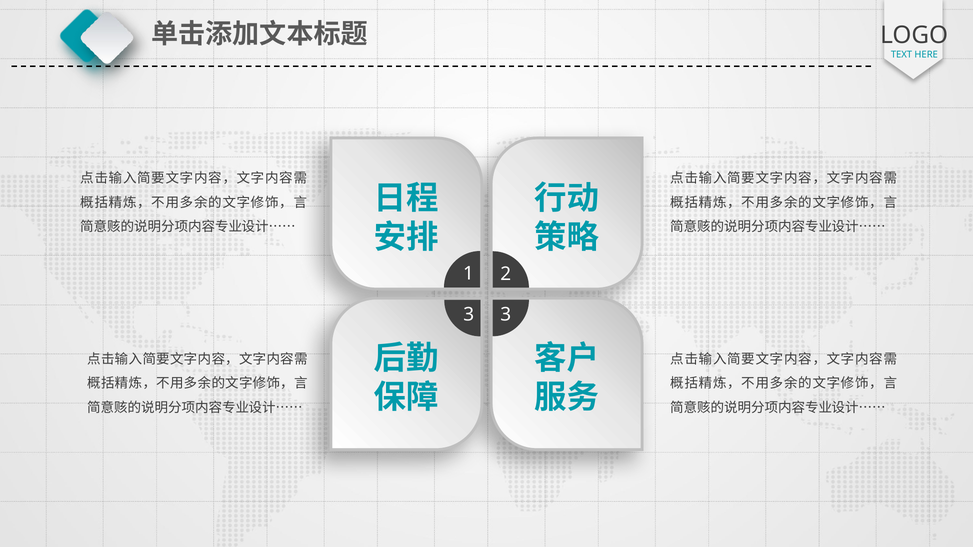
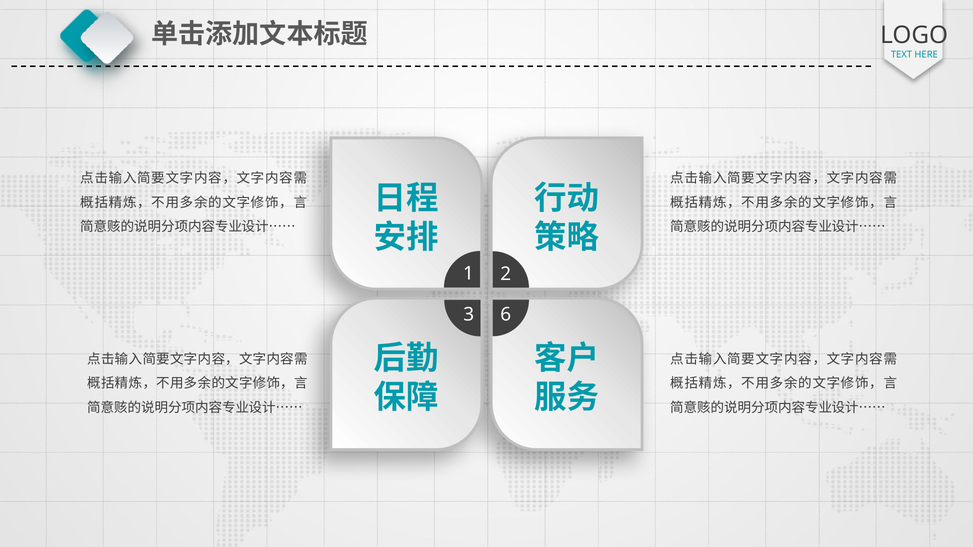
3 3: 3 -> 6
